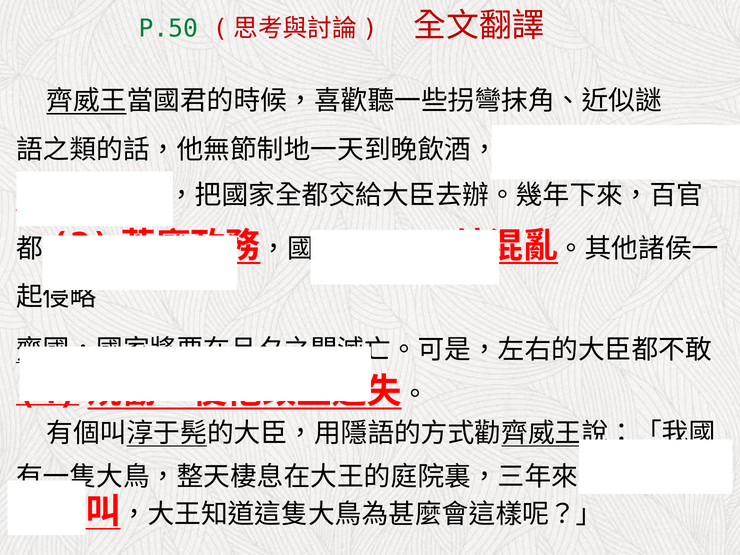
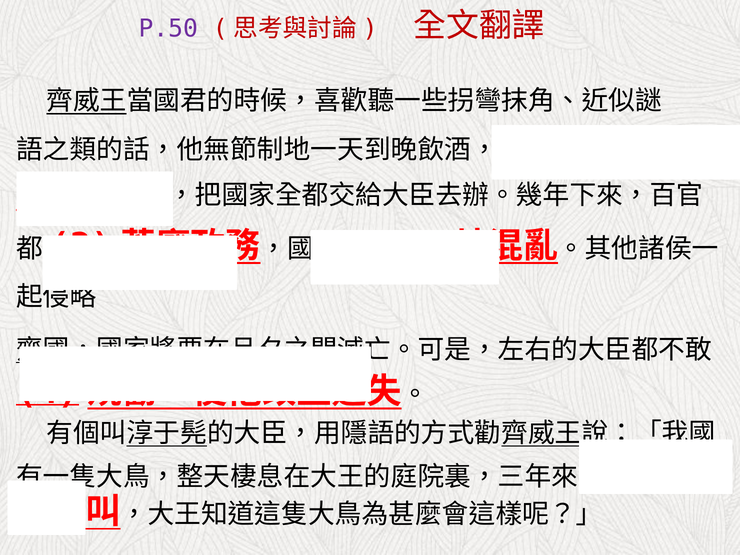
P.50 colour: green -> purple
